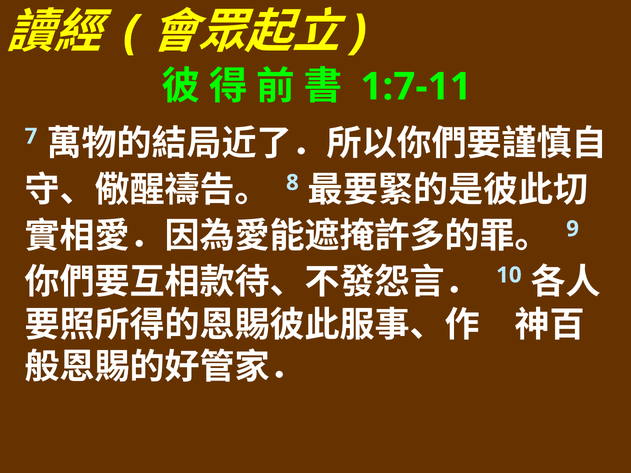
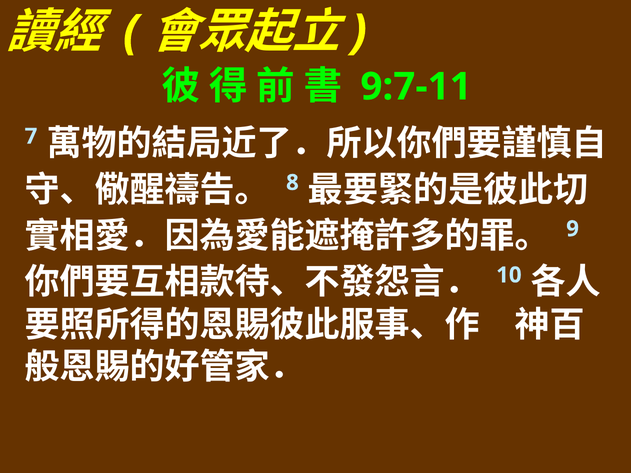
1:7-11: 1:7-11 -> 9:7-11
